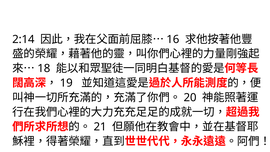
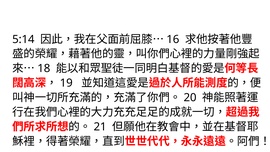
2:14: 2:14 -> 5:14
